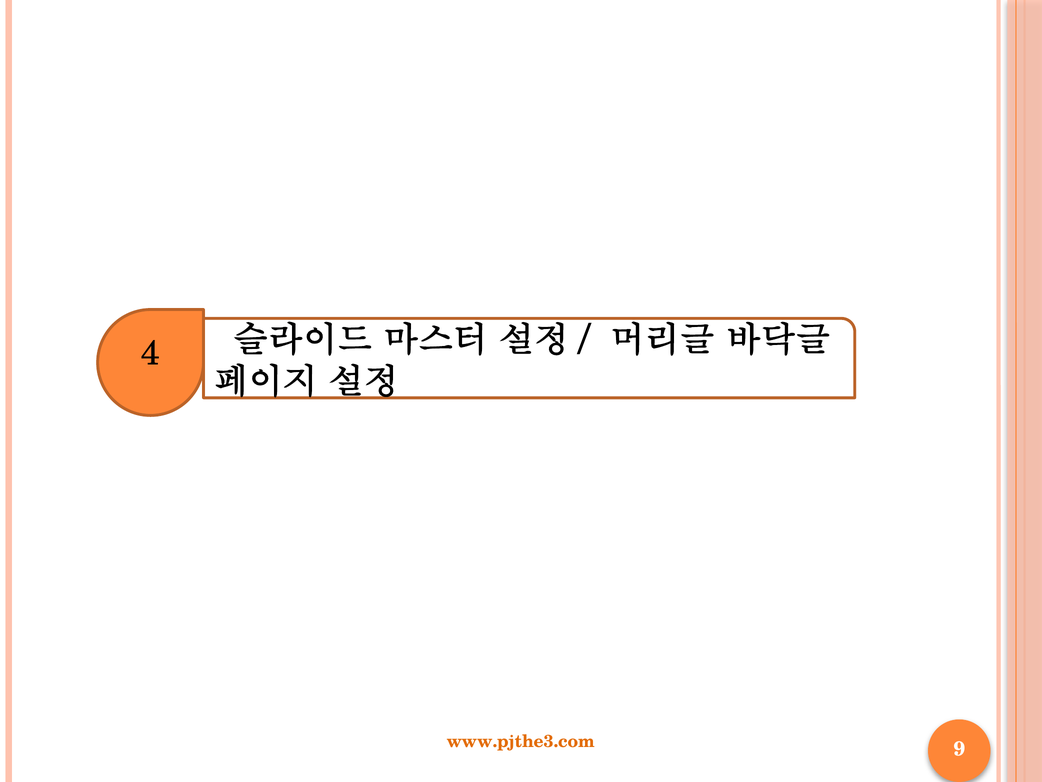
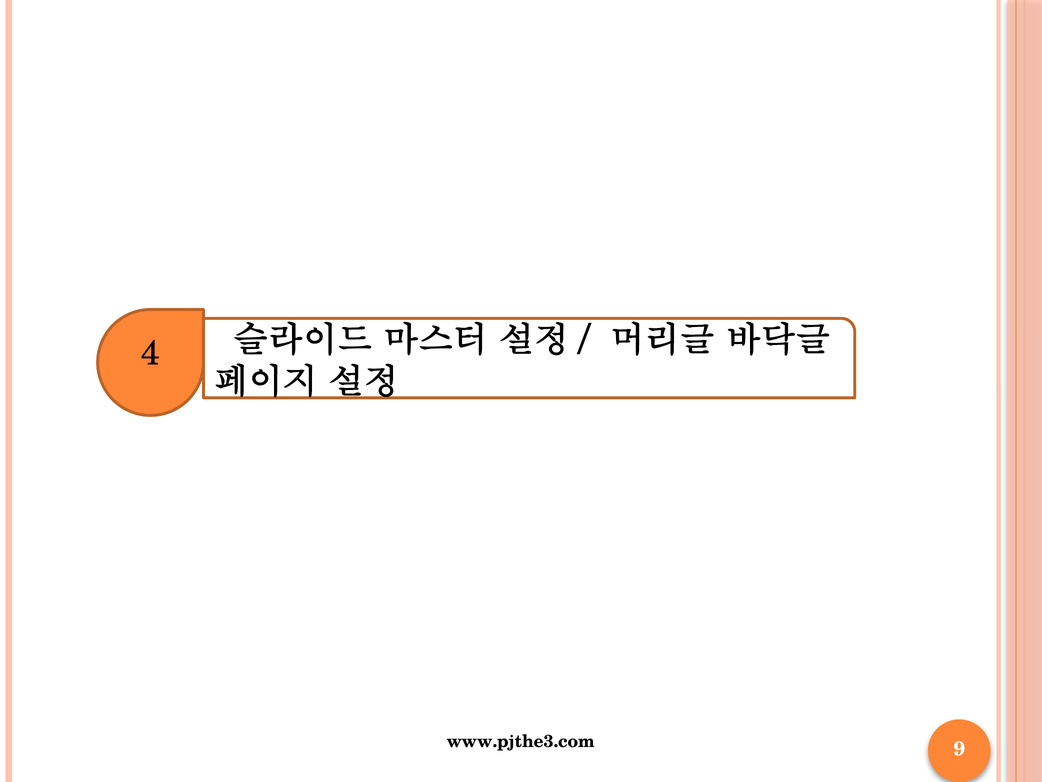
www.pjthe3.com colour: orange -> black
